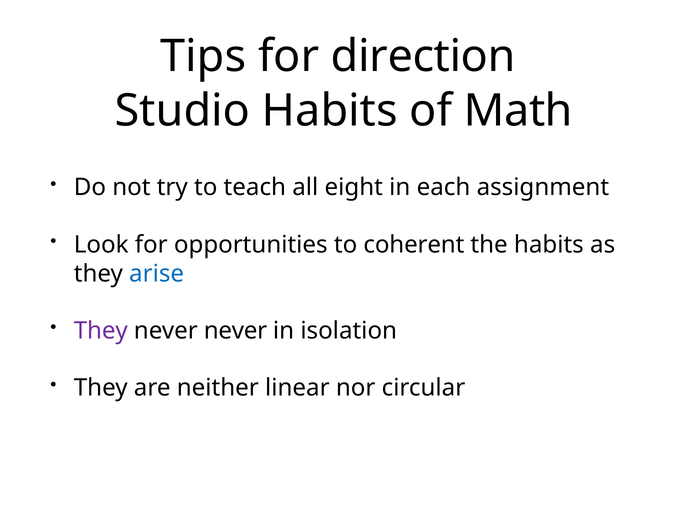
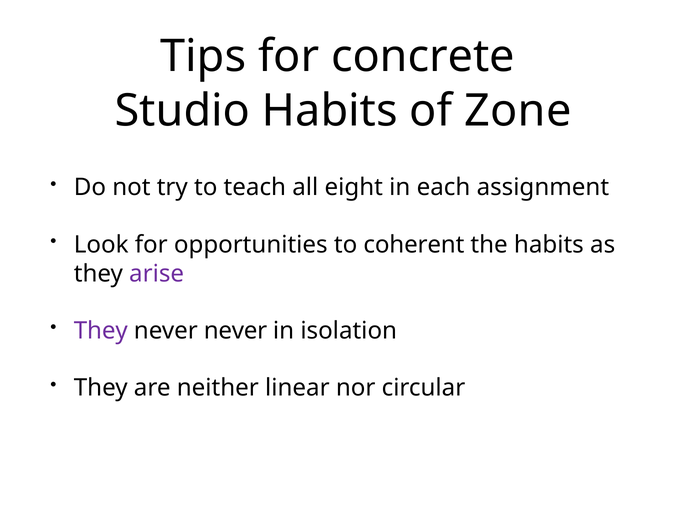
direction: direction -> concrete
Math: Math -> Zone
arise colour: blue -> purple
